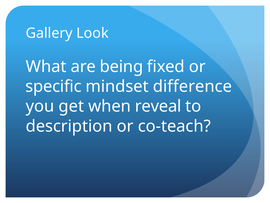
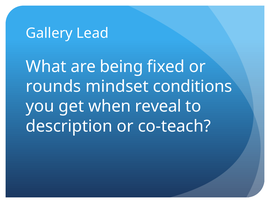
Look: Look -> Lead
specific: specific -> rounds
difference: difference -> conditions
